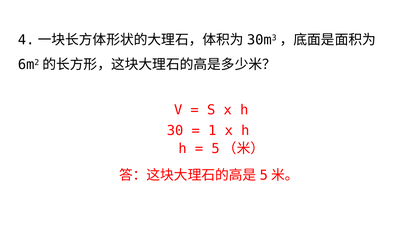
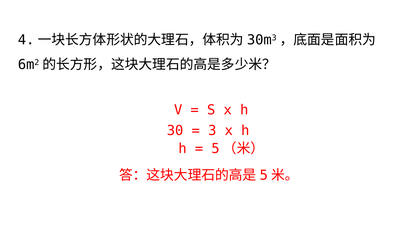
1: 1 -> 3
